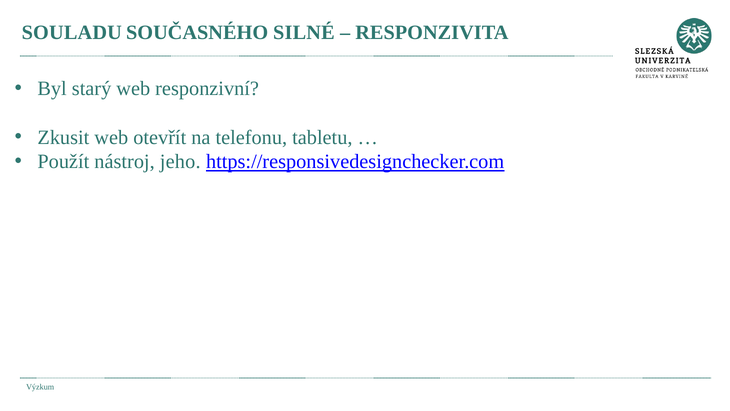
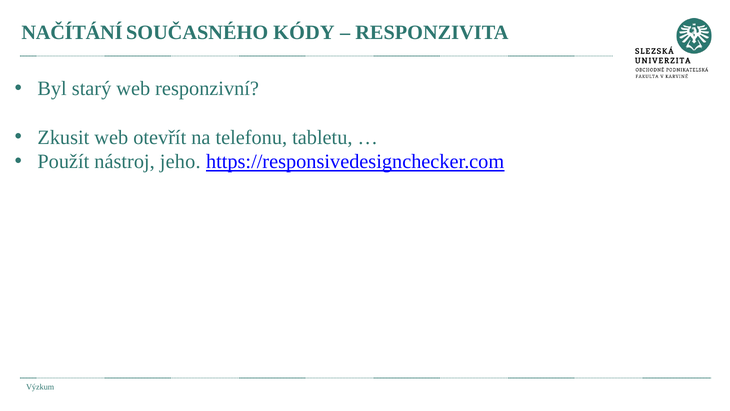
SOULADU: SOULADU -> NAČÍTÁNÍ
SILNÉ: SILNÉ -> KÓDY
